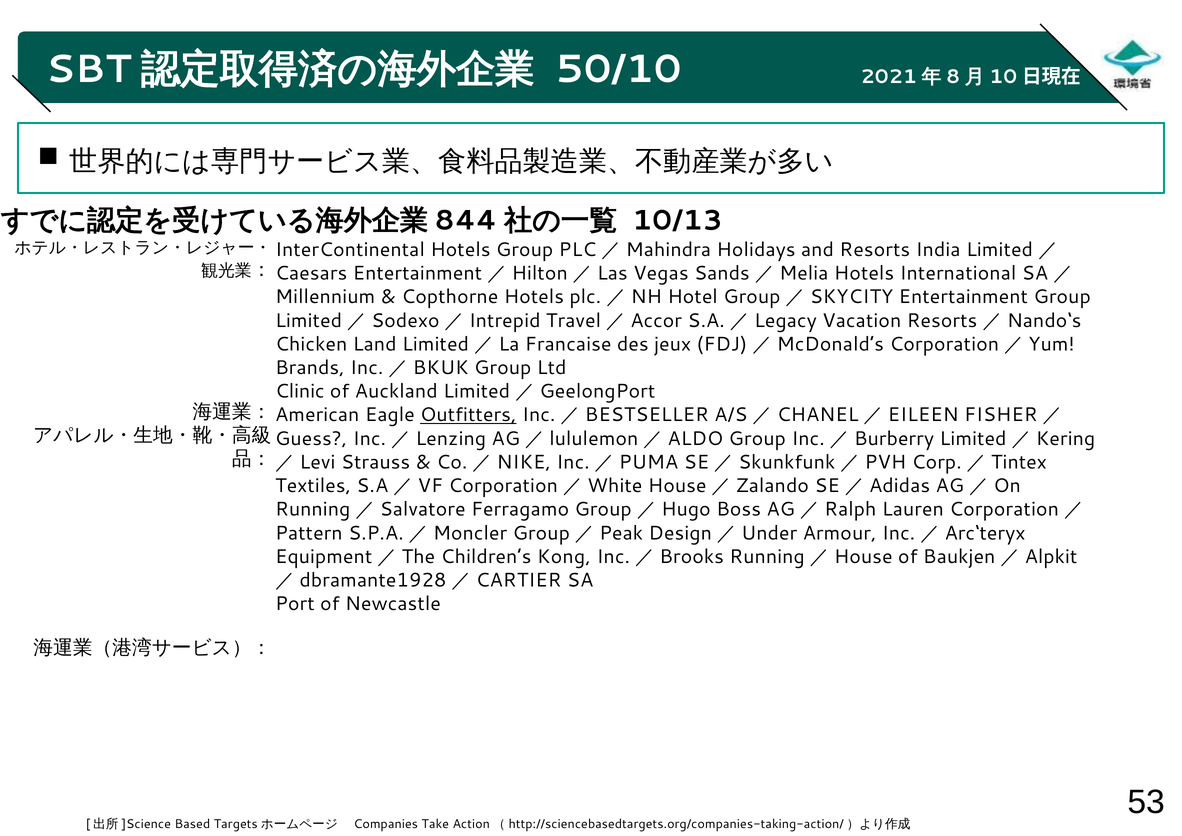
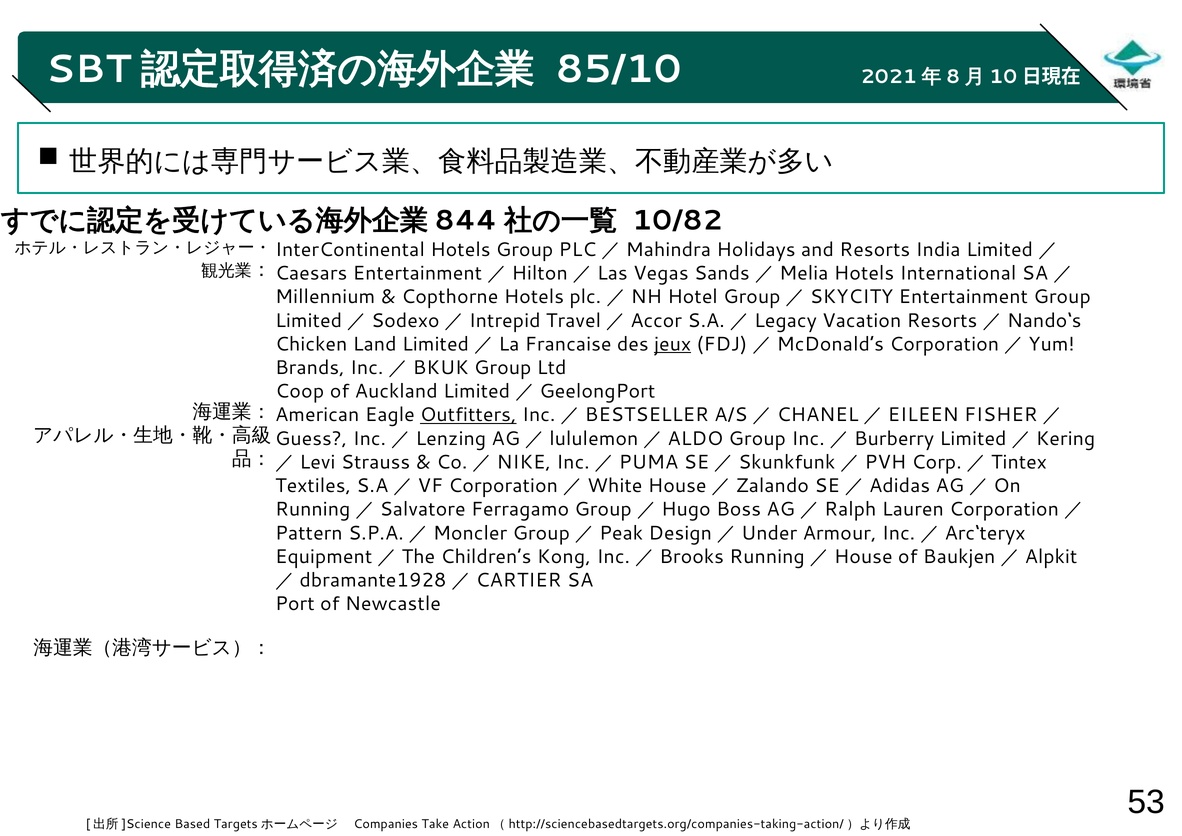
50/10: 50/10 -> 85/10
10/13: 10/13 -> 10/82
jeux underline: none -> present
Clinic: Clinic -> Coop
